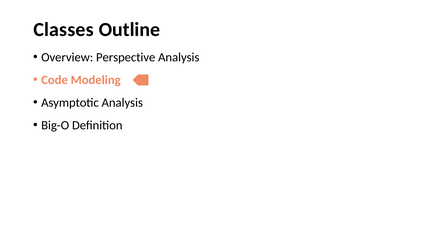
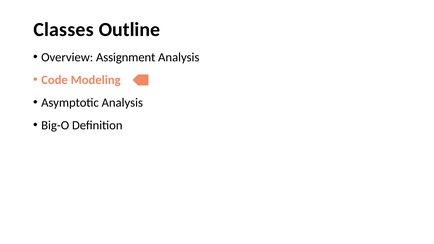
Perspective: Perspective -> Assignment
